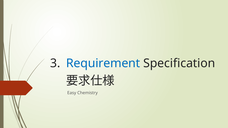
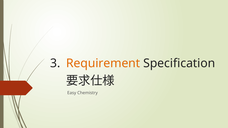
Requirement colour: blue -> orange
